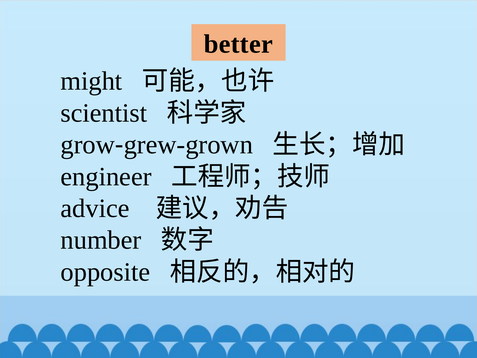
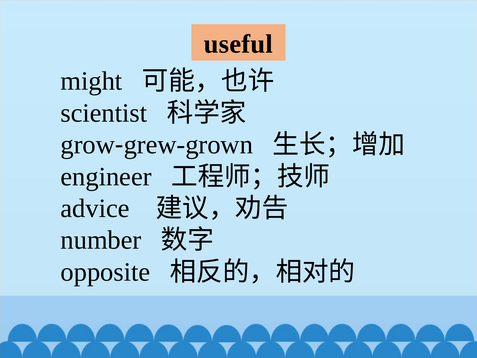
better: better -> useful
